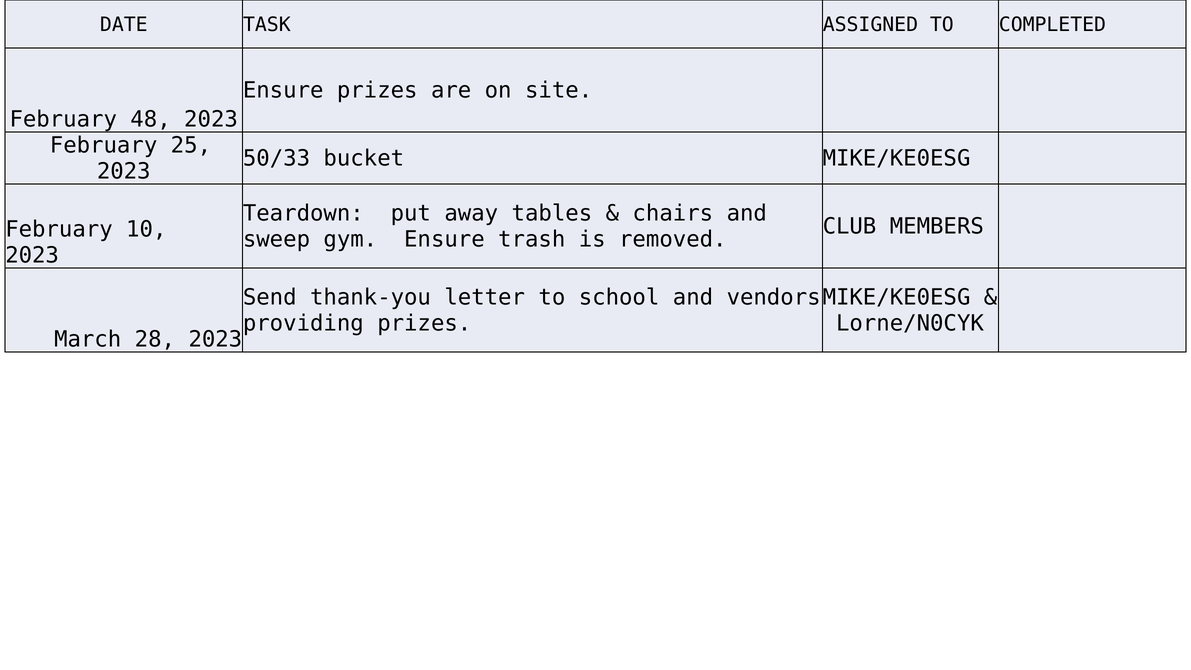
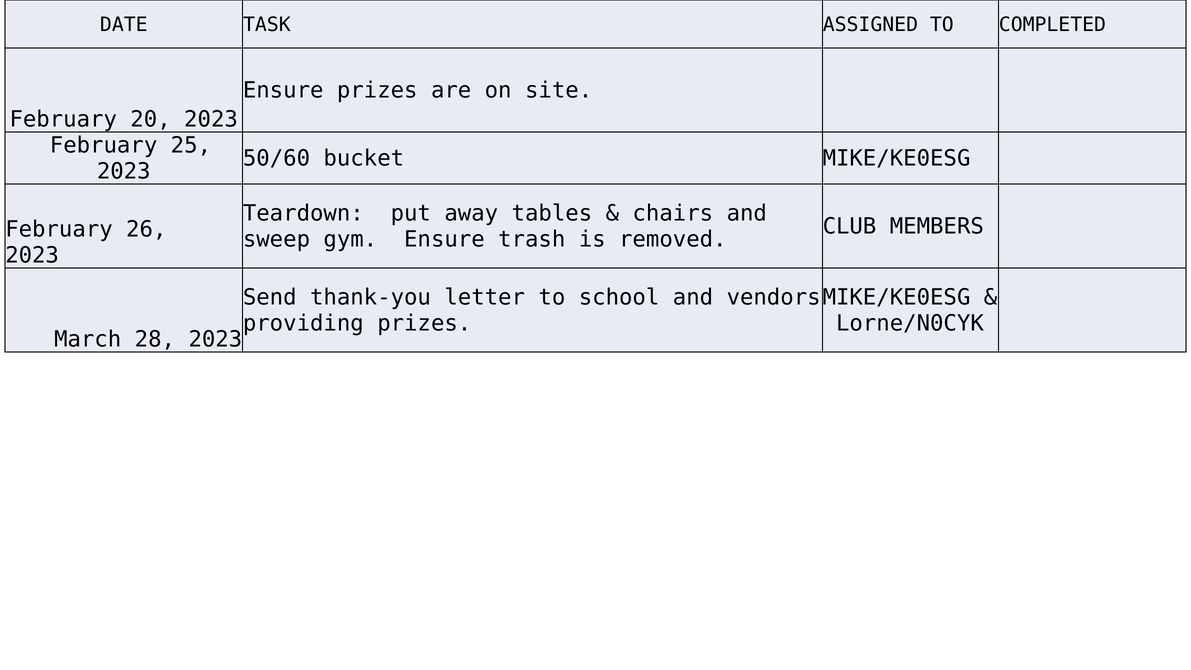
48: 48 -> 20
50/33: 50/33 -> 50/60
10: 10 -> 26
